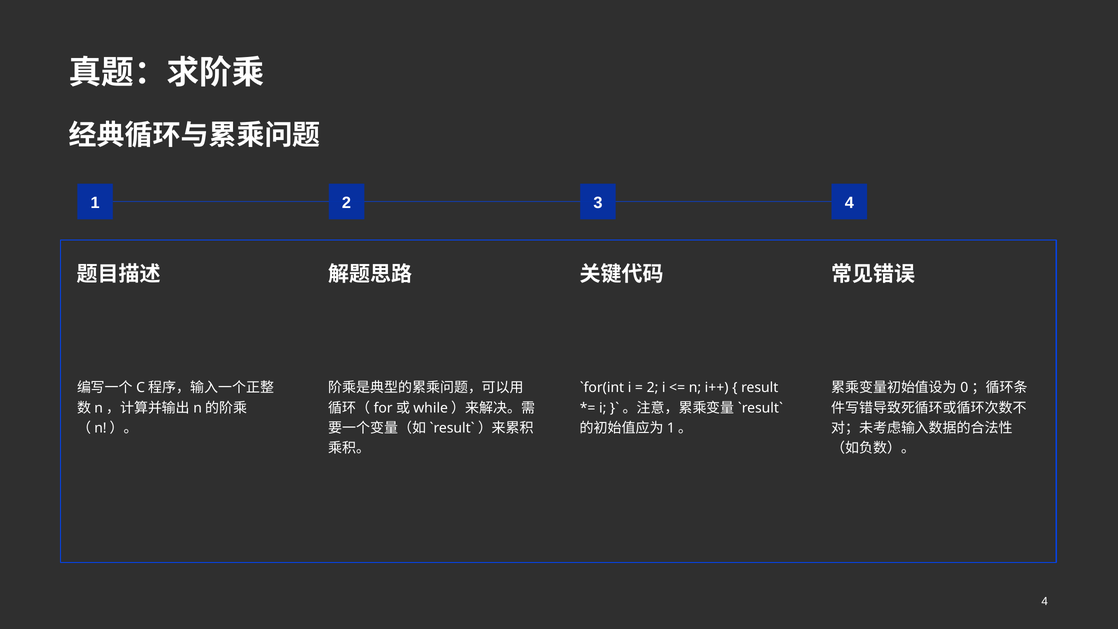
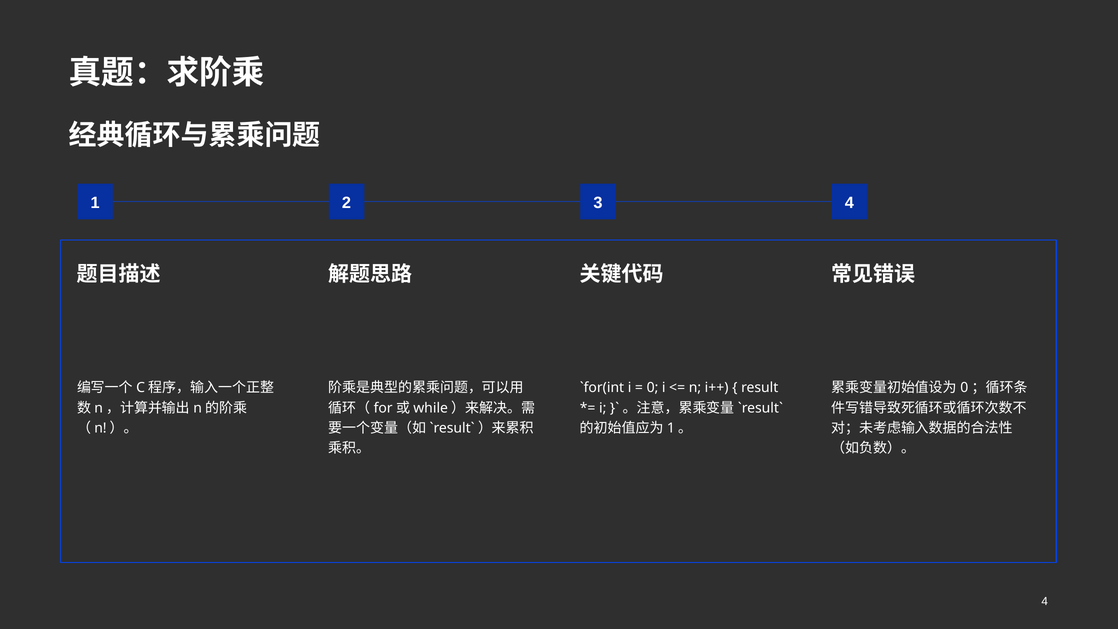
2 at (653, 388): 2 -> 0
